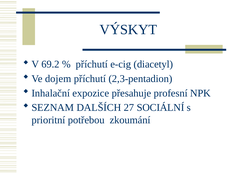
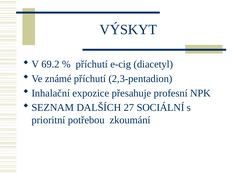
dojem: dojem -> známé
